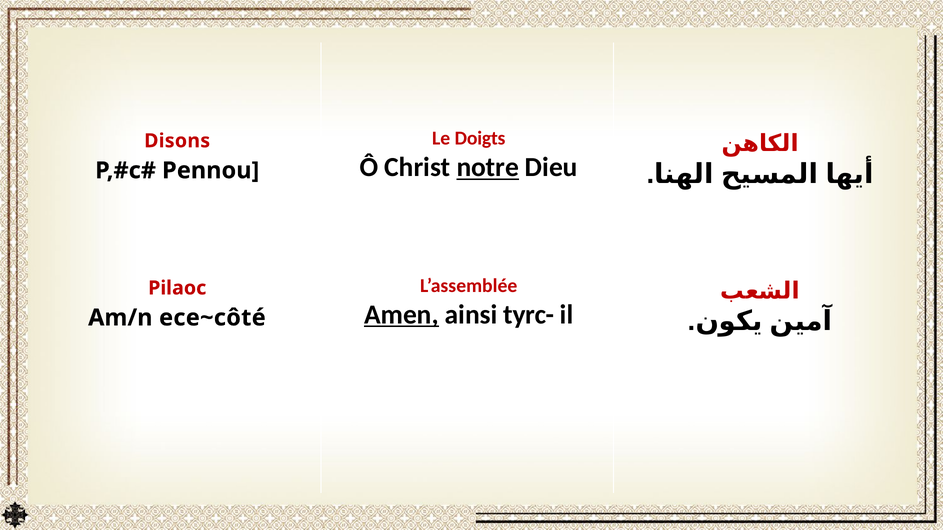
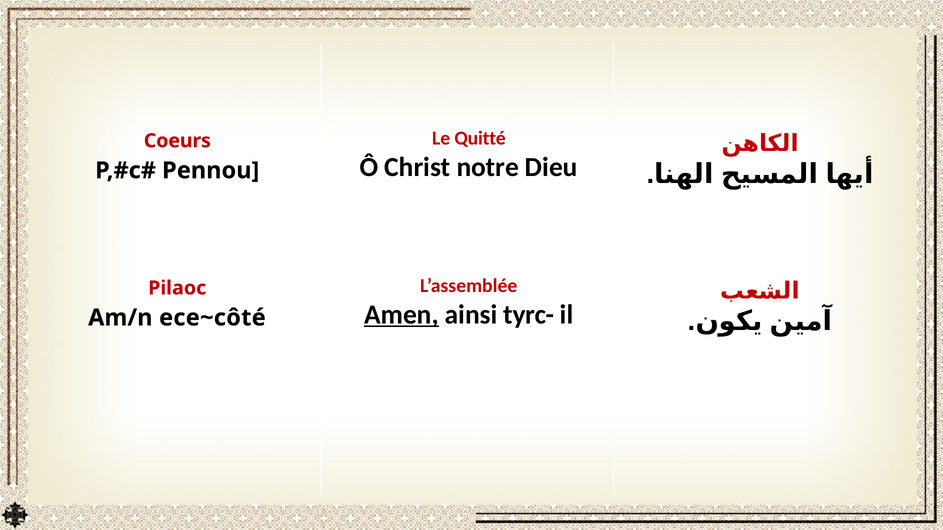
Doigts: Doigts -> Quitté
Disons: Disons -> Coeurs
notre underline: present -> none
